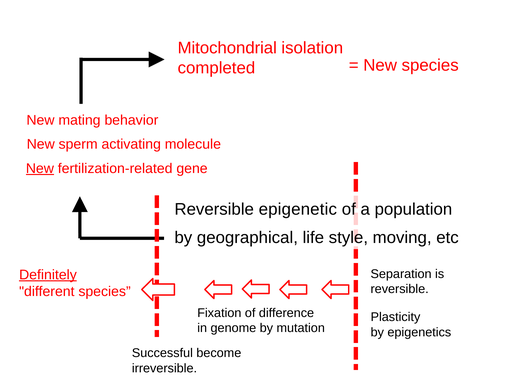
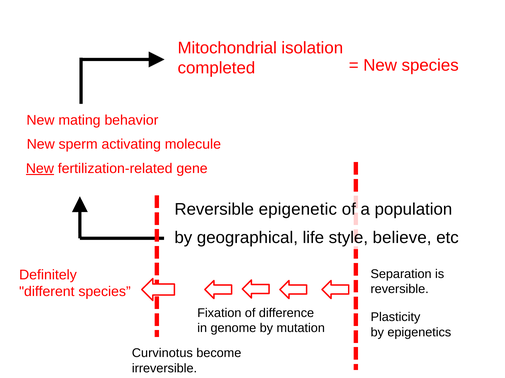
moving: moving -> believe
Definitely underline: present -> none
Successful: Successful -> Curvinotus
